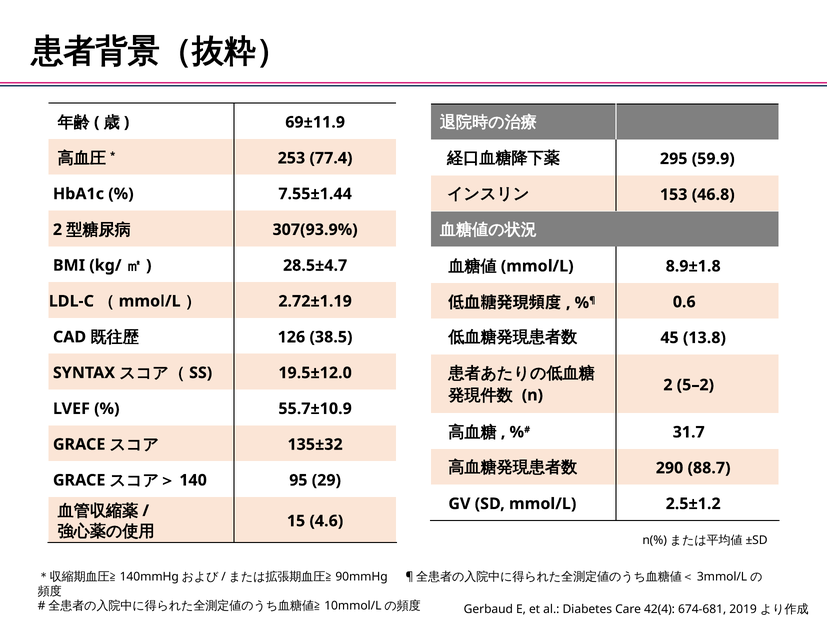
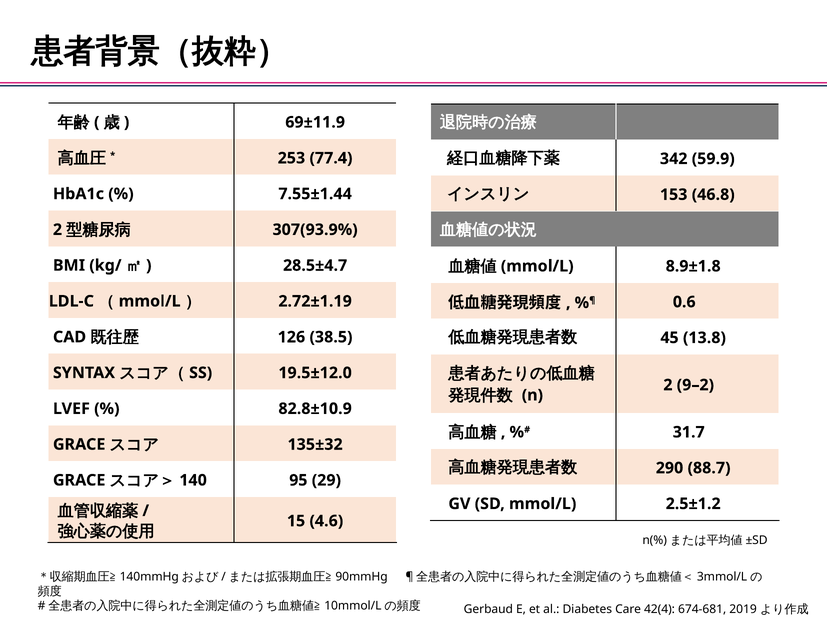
295: 295 -> 342
5–2: 5–2 -> 9–2
55.7±10.9: 55.7±10.9 -> 82.8±10.9
